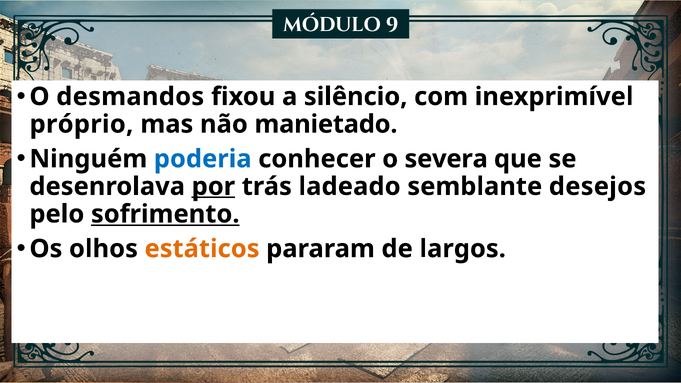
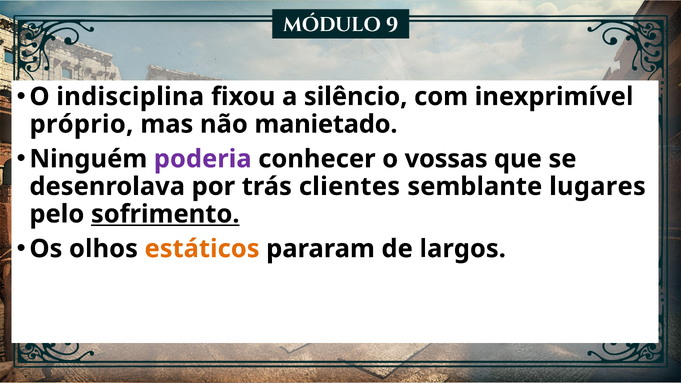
desmandos: desmandos -> indisciplina
poderia colour: blue -> purple
severa: severa -> vossas
por underline: present -> none
ladeado: ladeado -> clientes
desejos: desejos -> lugares
